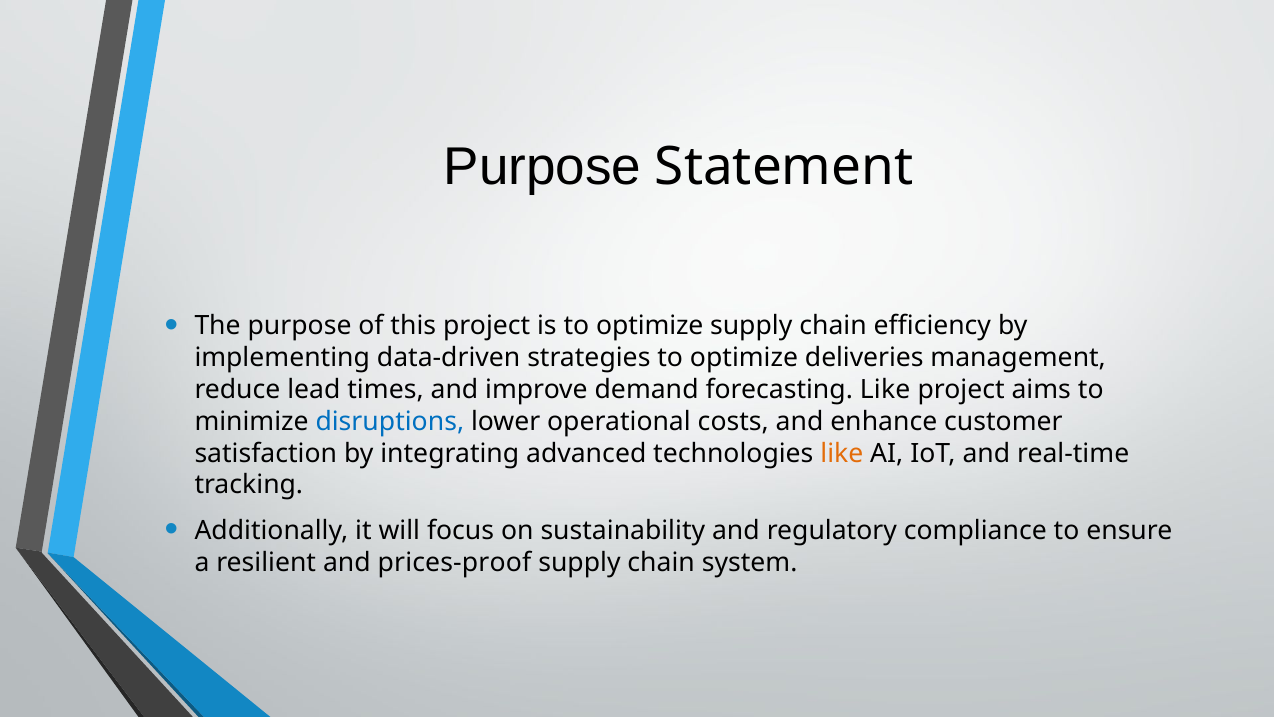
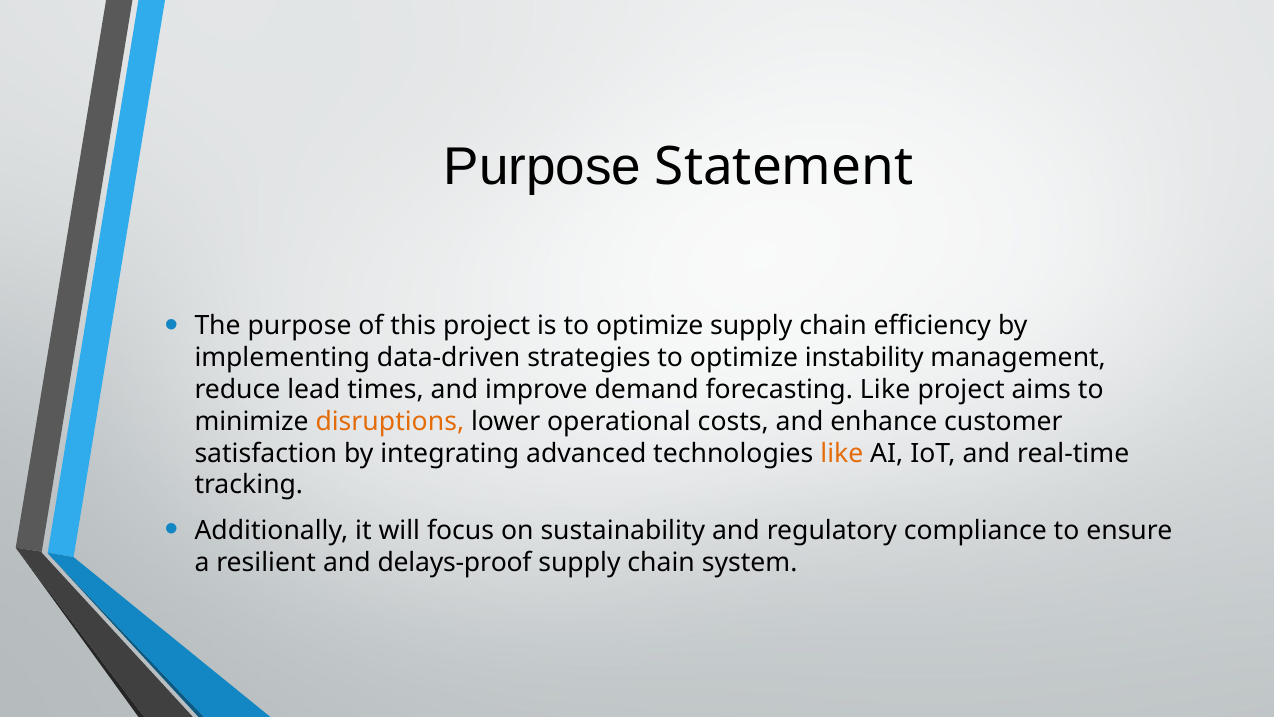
deliveries: deliveries -> instability
disruptions colour: blue -> orange
prices-proof: prices-proof -> delays-proof
